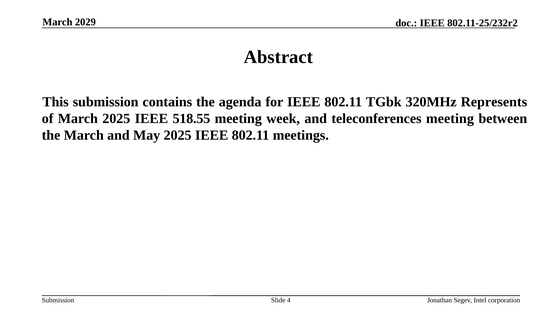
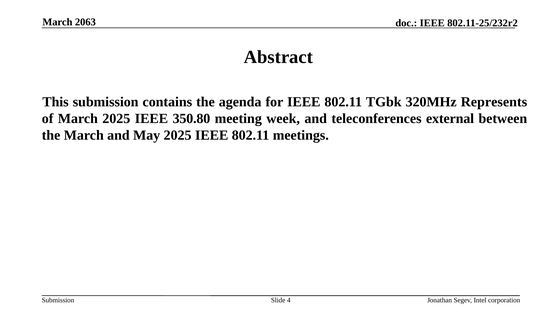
2029: 2029 -> 2063
518.55: 518.55 -> 350.80
teleconferences meeting: meeting -> external
